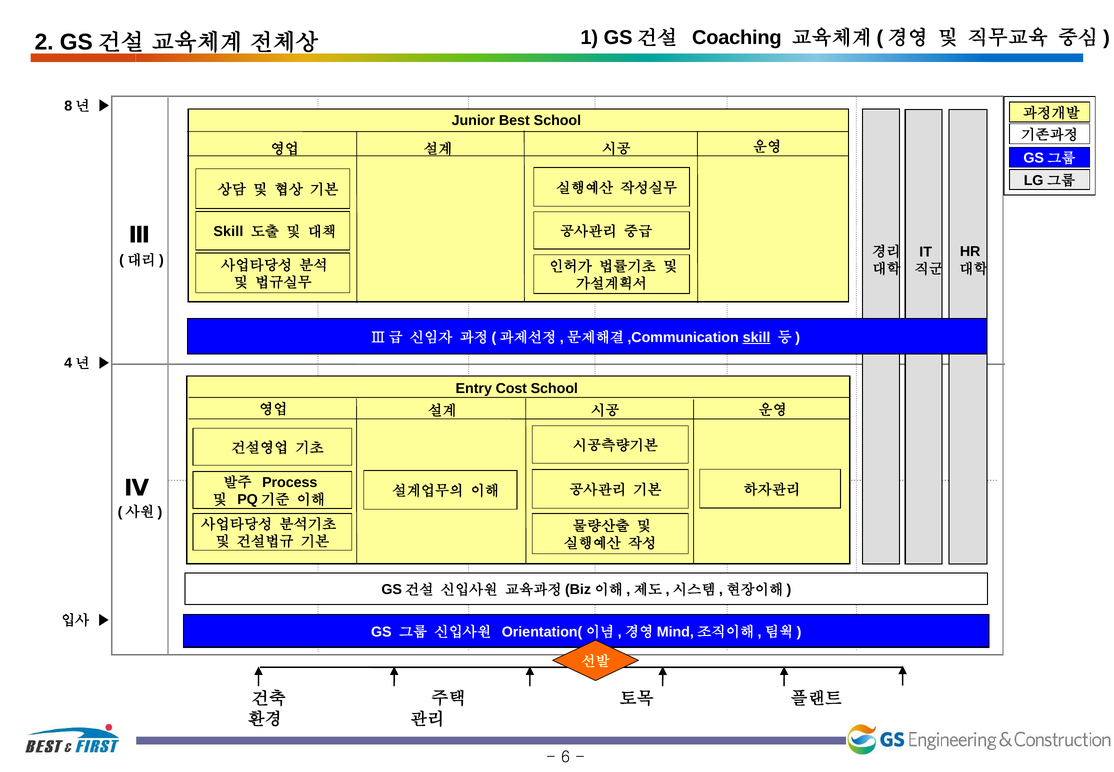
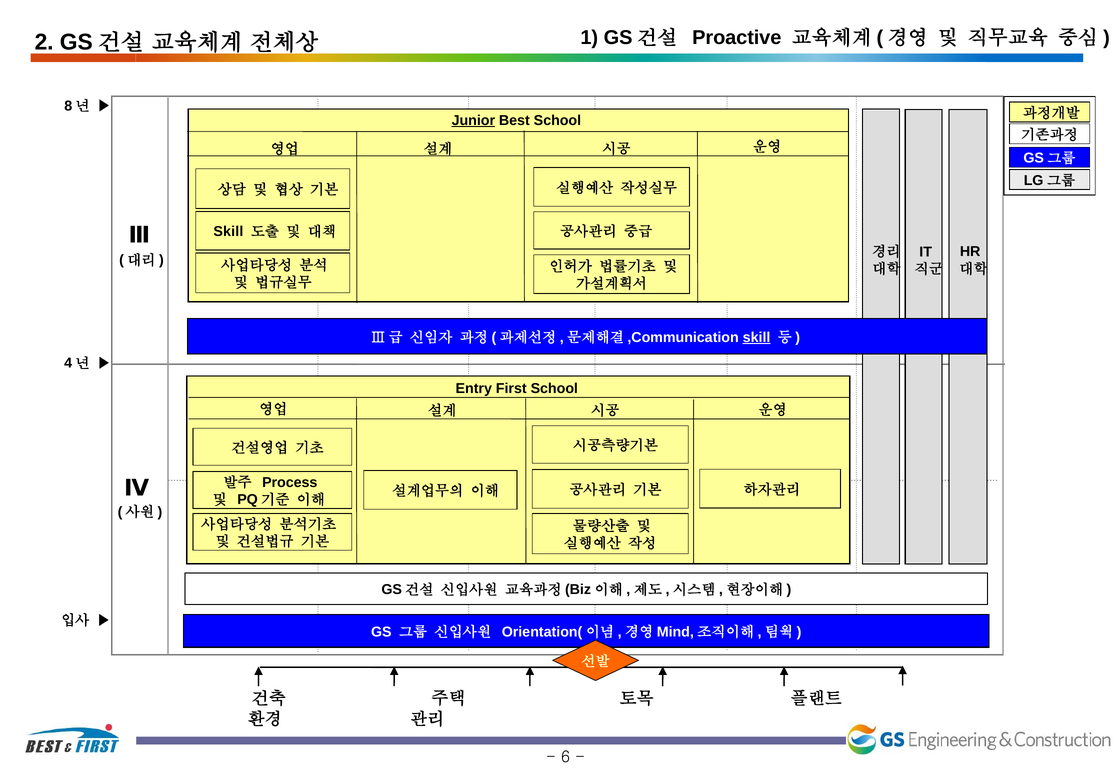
Coaching: Coaching -> Proactive
Junior underline: none -> present
Cost: Cost -> First
